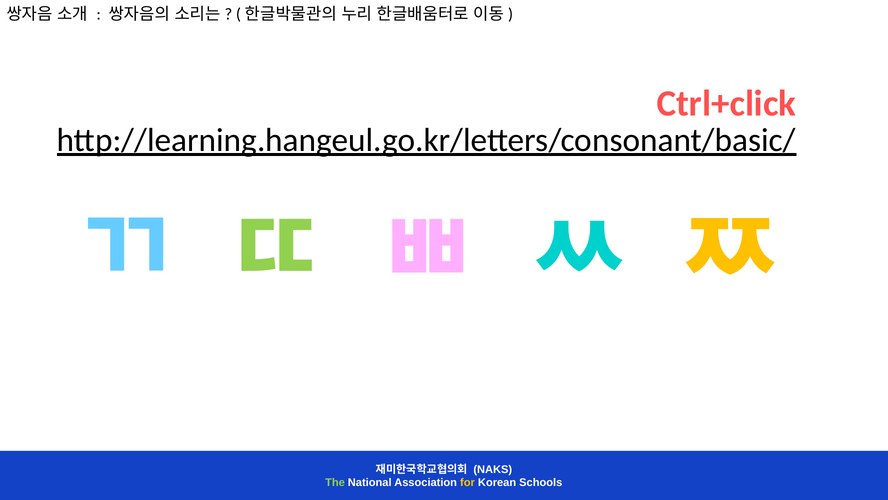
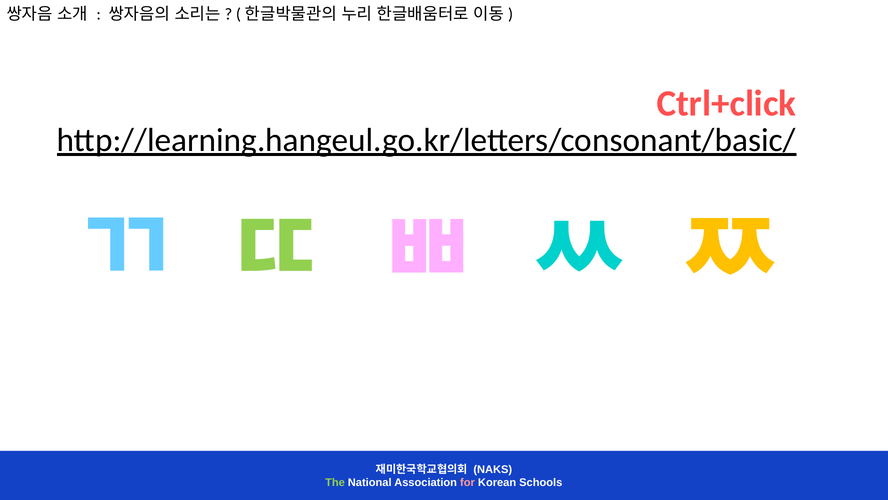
for colour: yellow -> pink
